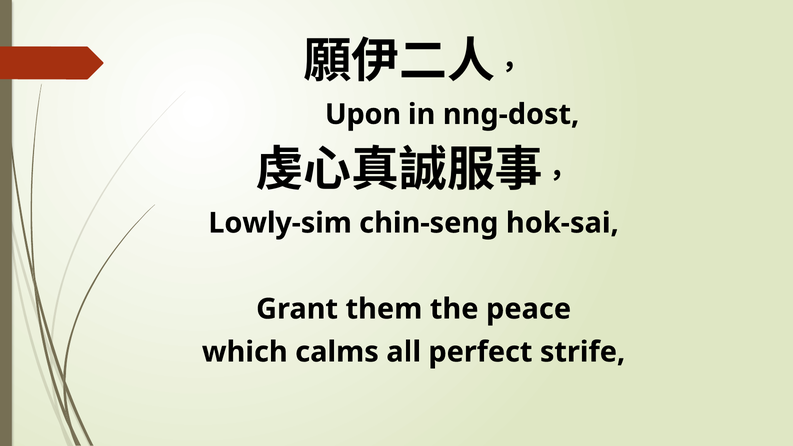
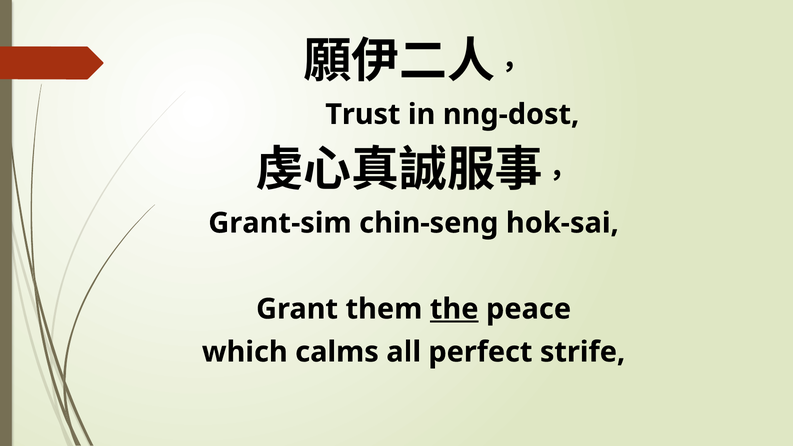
Upon: Upon -> Trust
Lowly-sim: Lowly-sim -> Grant-sim
the underline: none -> present
